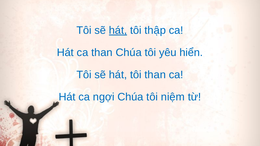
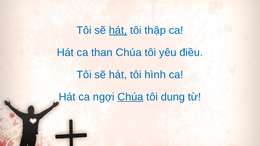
hiển: hiển -> điều
tôi than: than -> hình
Chúa at (130, 97) underline: none -> present
niệm: niệm -> dung
